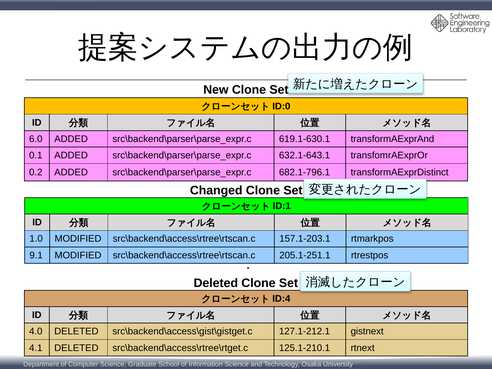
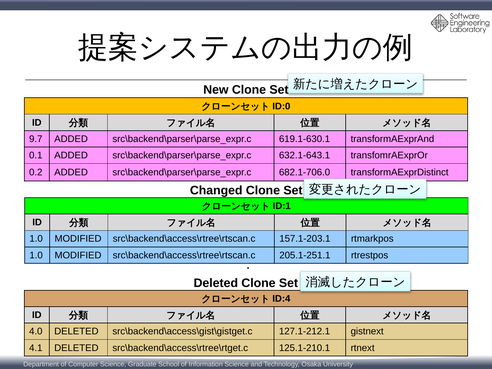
6.0: 6.0 -> 9.7
682.1-796.1: 682.1-796.1 -> 682.1-706.0
9.1 at (36, 255): 9.1 -> 1.0
